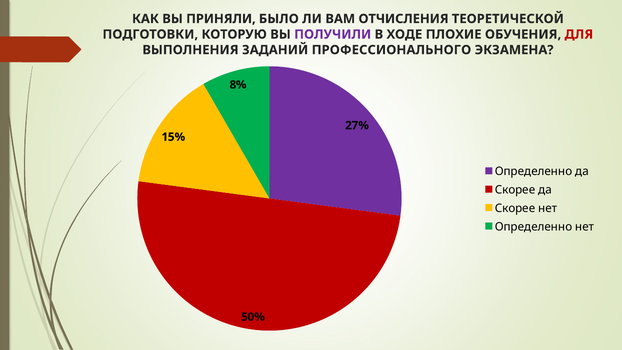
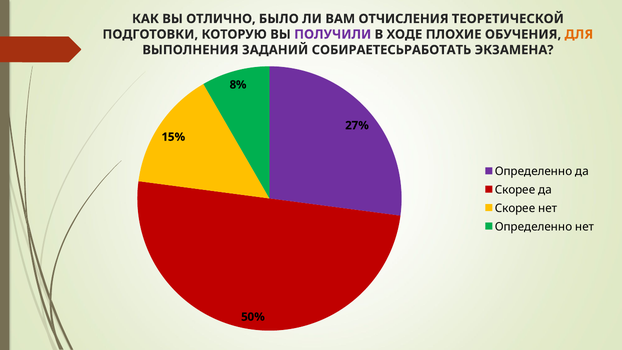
ПРИНЯЛИ: ПРИНЯЛИ -> ОТЛИЧНО
ДЛЯ colour: red -> orange
ПРОФЕССИОНАЛЬНОГО: ПРОФЕССИОНАЛЬНОГО -> СОБИРАЕТЕСЬРАБОТАТЬ
